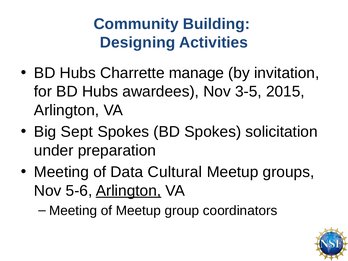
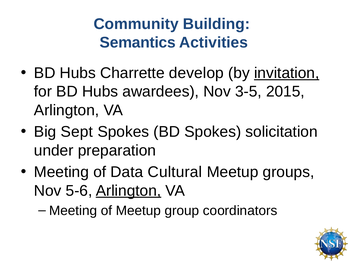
Designing: Designing -> Semantics
manage: manage -> develop
invitation underline: none -> present
